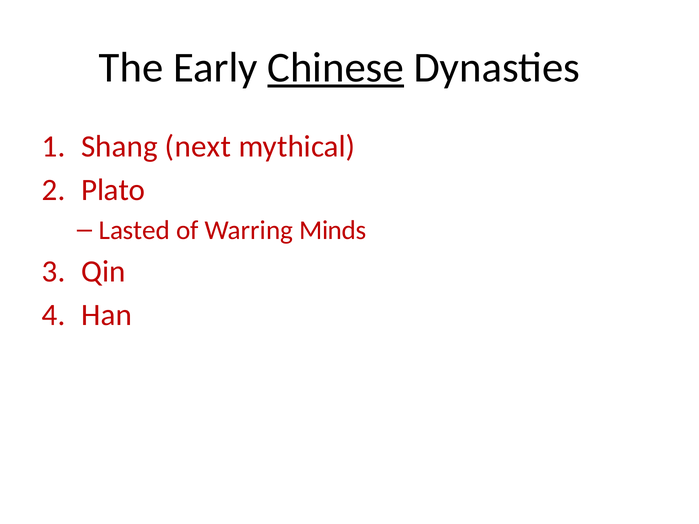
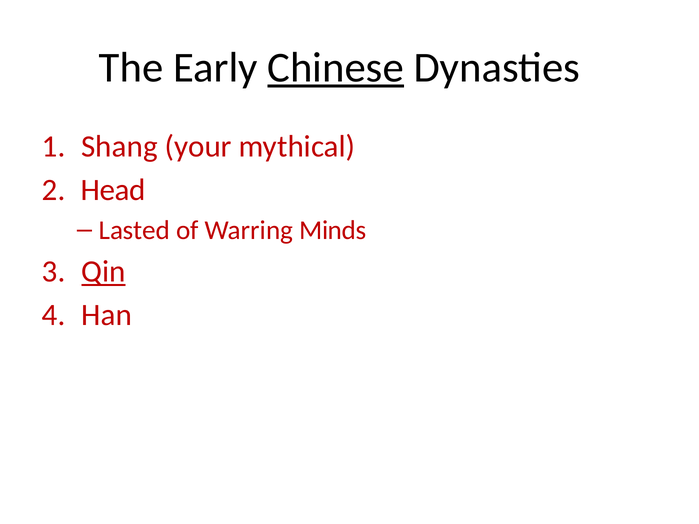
next: next -> your
Plato: Plato -> Head
Qin underline: none -> present
